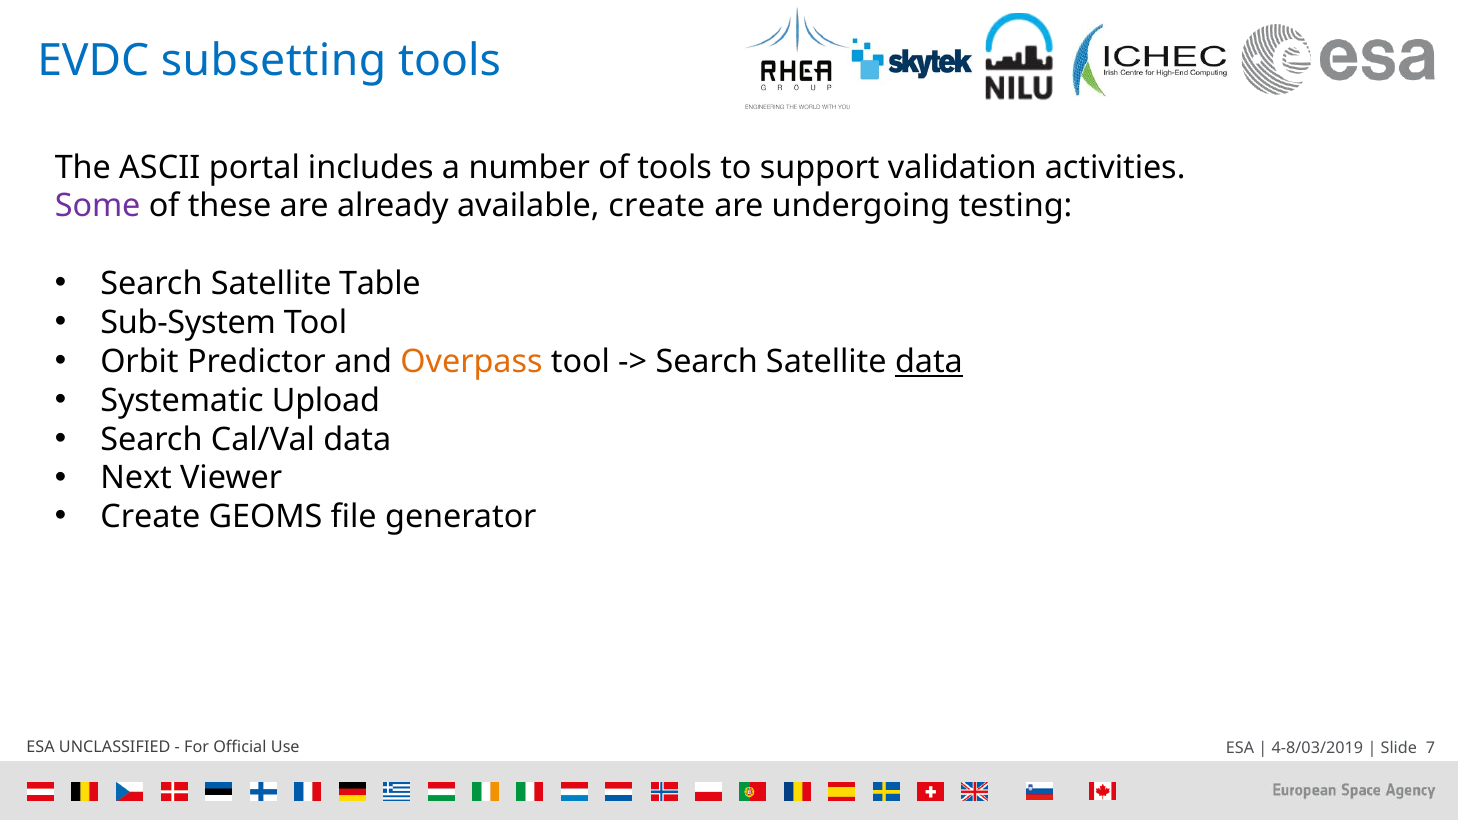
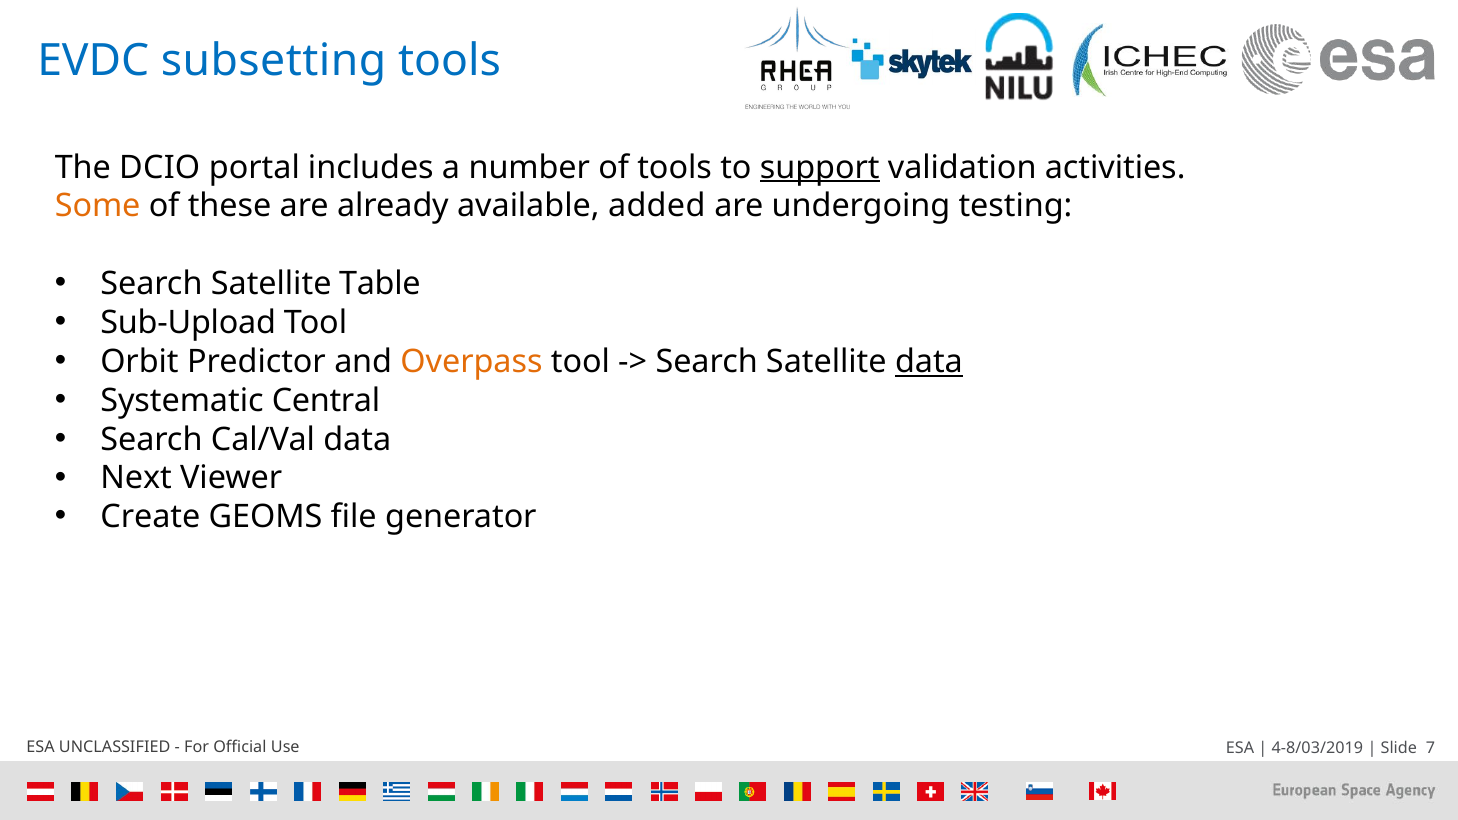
ASCII: ASCII -> DCIO
support underline: none -> present
Some colour: purple -> orange
available create: create -> added
Sub-System: Sub-System -> Sub-Upload
Upload: Upload -> Central
